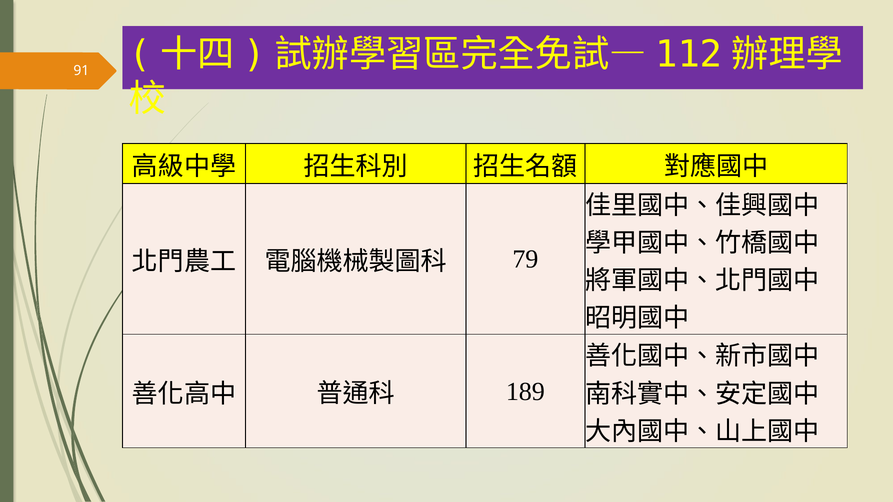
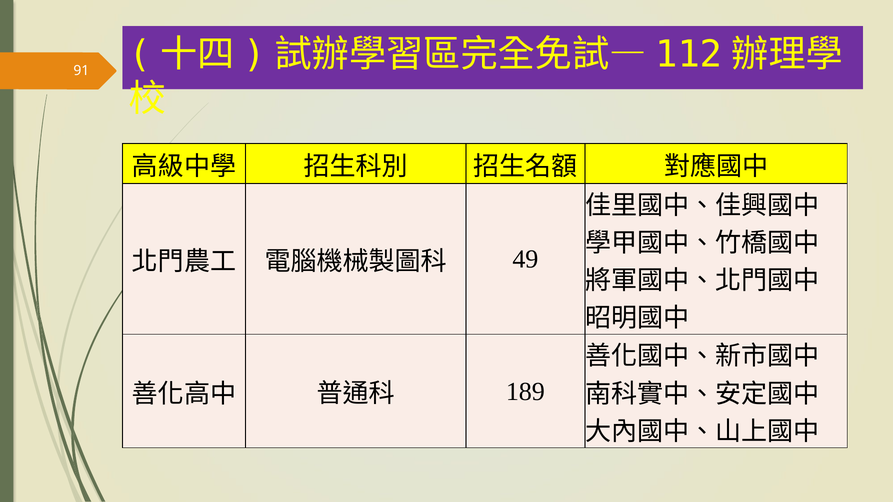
79: 79 -> 49
